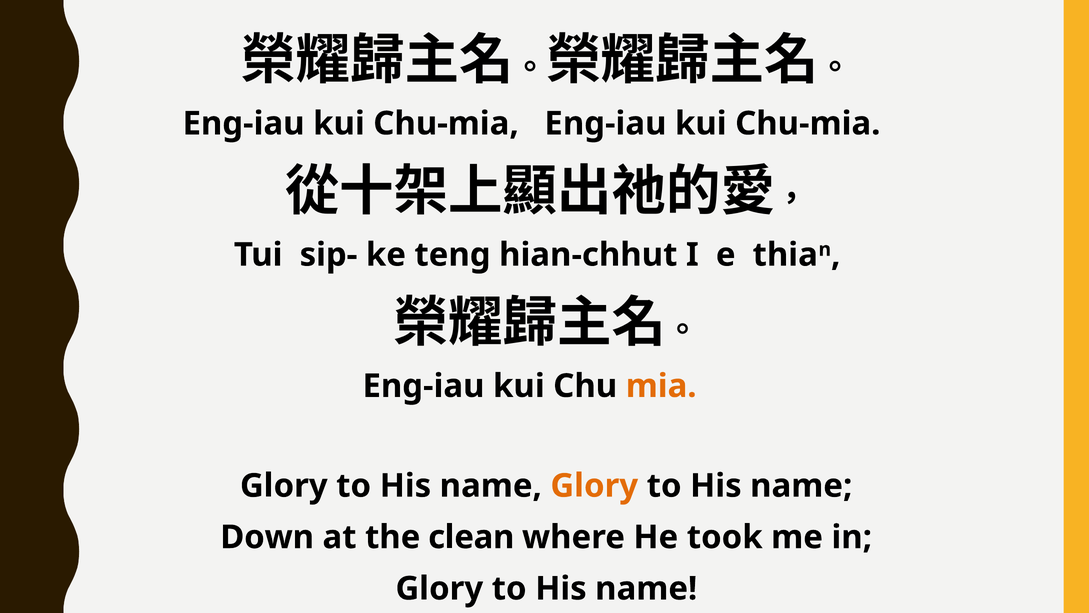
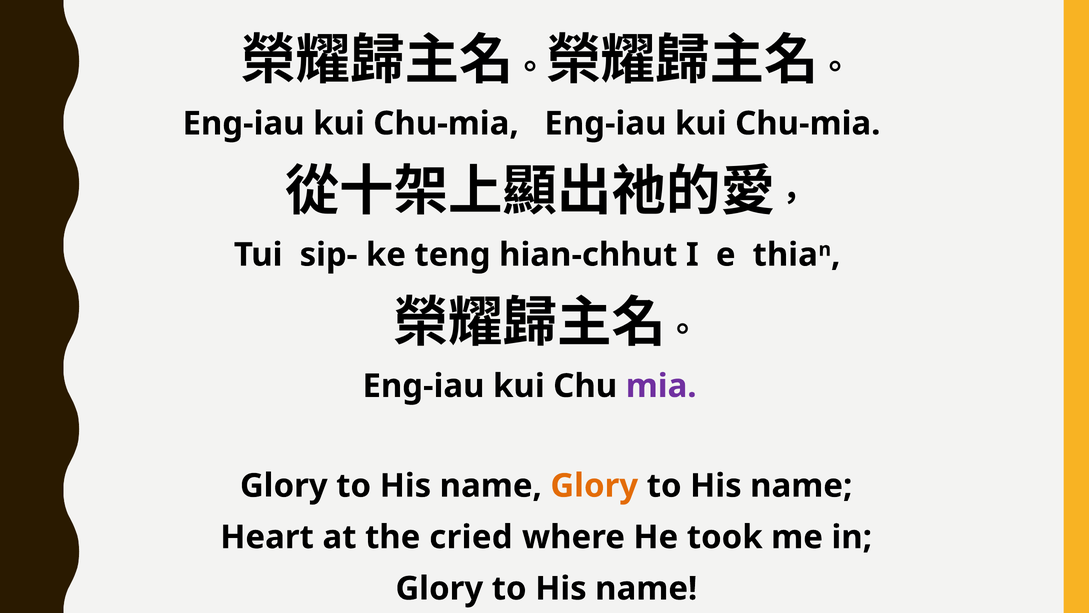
mia colour: orange -> purple
Down: Down -> Heart
clean: clean -> cried
